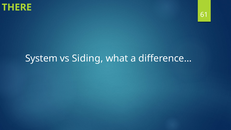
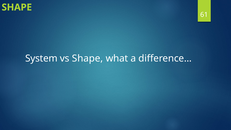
THERE at (17, 7): THERE -> SHAPE
vs Siding: Siding -> Shape
